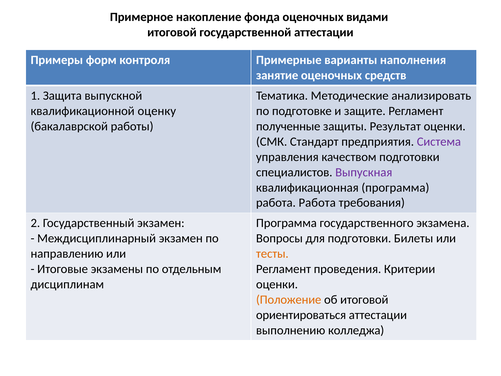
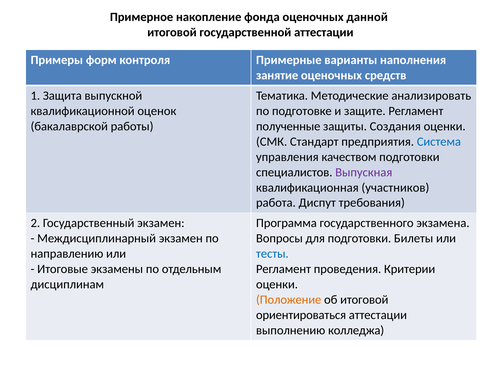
видами: видами -> данной
оценку: оценку -> оценок
Результат: Результат -> Создания
Система colour: purple -> blue
квалификационная программа: программа -> участников
работа Работа: Работа -> Диспут
тесты colour: orange -> blue
